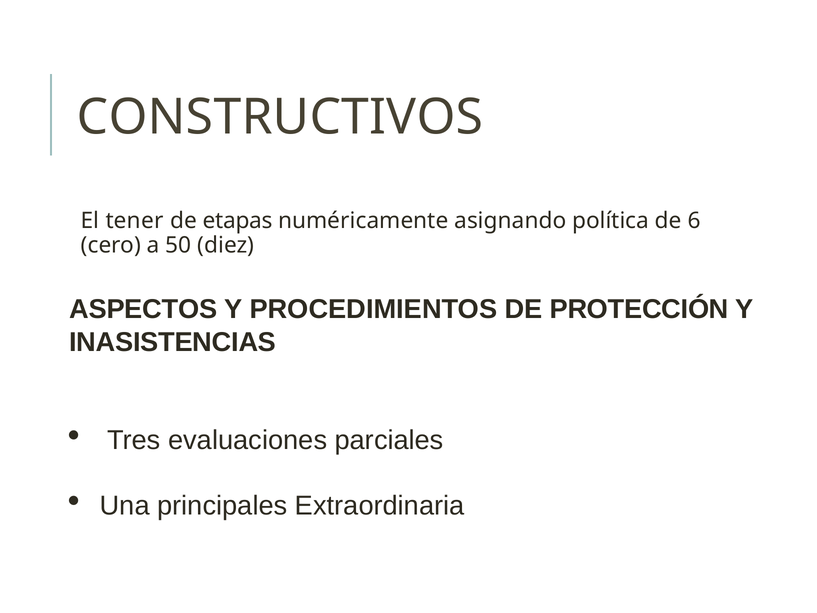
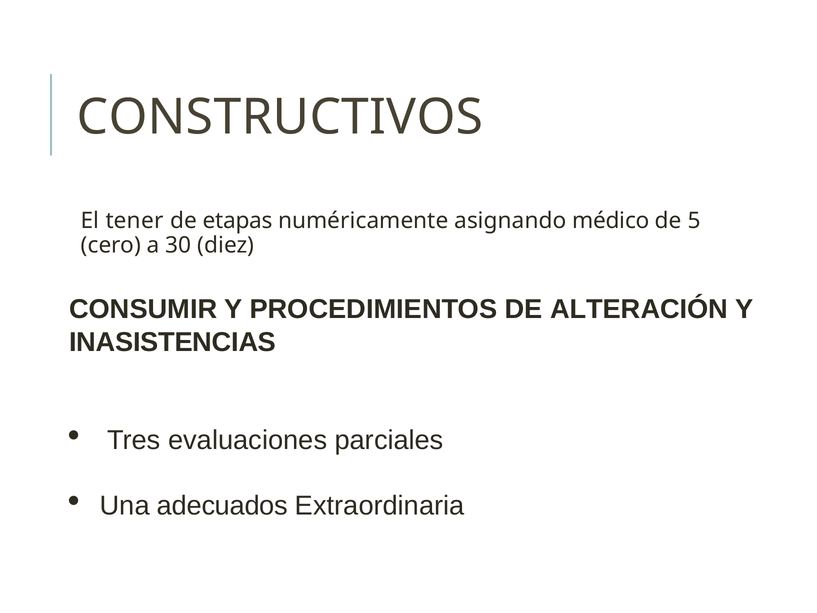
política: política -> médico
6: 6 -> 5
50: 50 -> 30
ASPECTOS: ASPECTOS -> CONSUMIR
PROTECCIÓN: PROTECCIÓN -> ALTERACIÓN
principales: principales -> adecuados
